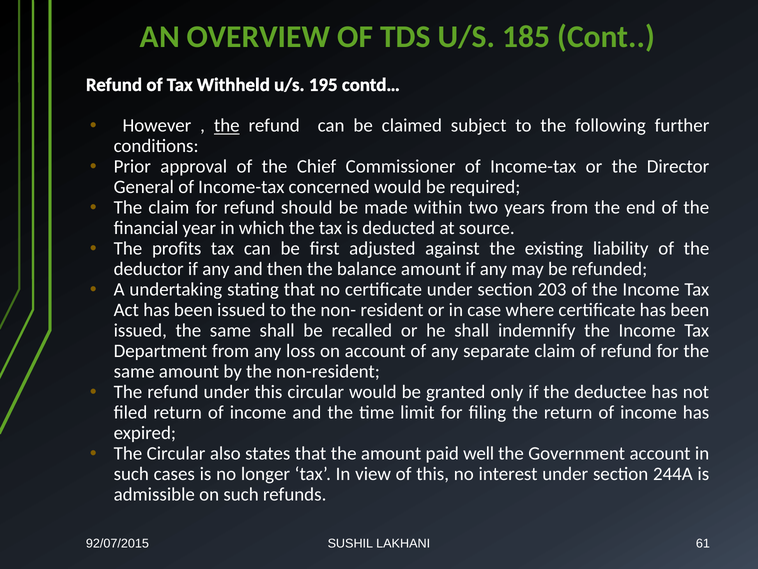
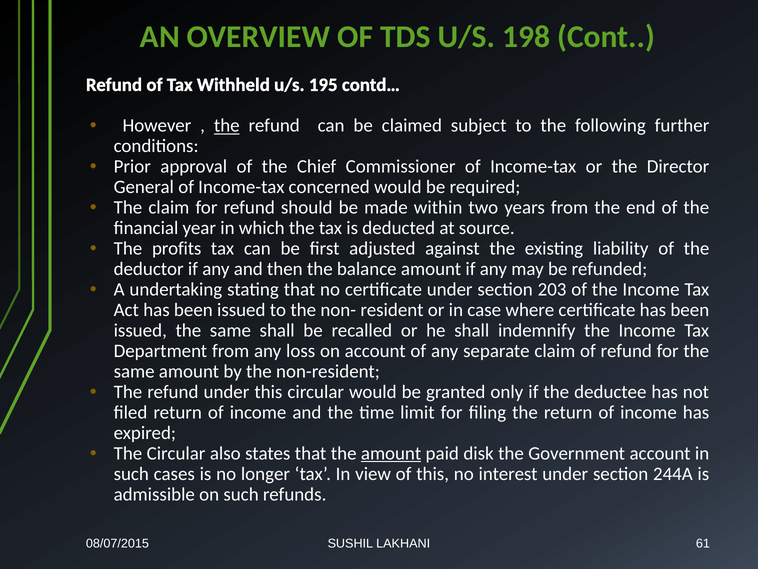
185: 185 -> 198
amount at (391, 453) underline: none -> present
well: well -> disk
92/07/2015: 92/07/2015 -> 08/07/2015
